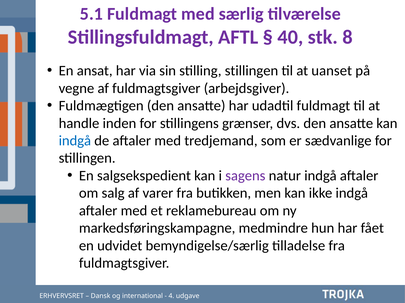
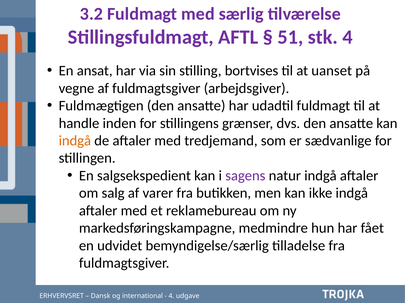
5.1: 5.1 -> 3.2
40: 40 -> 51
stk 8: 8 -> 4
stilling stillingen: stillingen -> bortvises
indgå at (75, 141) colour: blue -> orange
